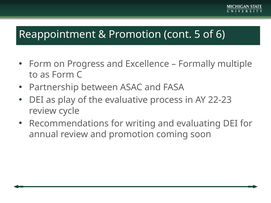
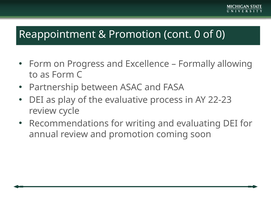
cont 5: 5 -> 0
of 6: 6 -> 0
multiple: multiple -> allowing
